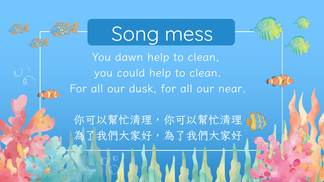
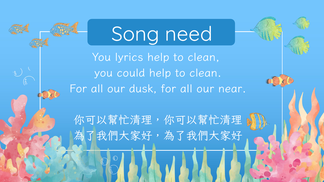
mess: mess -> need
dawn: dawn -> lyrics
